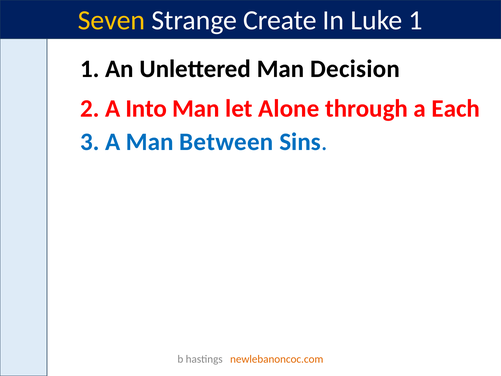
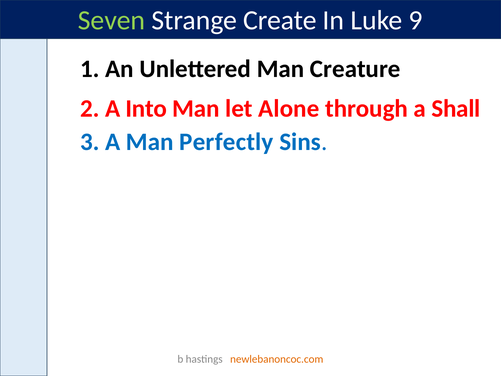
Seven colour: yellow -> light green
Luke 1: 1 -> 9
Decision: Decision -> Creature
Each: Each -> Shall
Between: Between -> Perfectly
